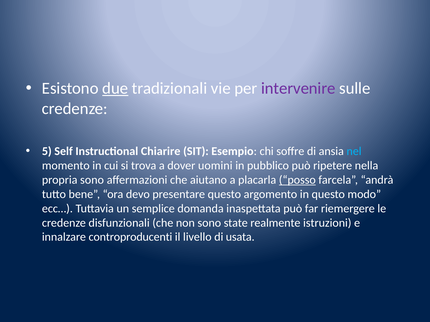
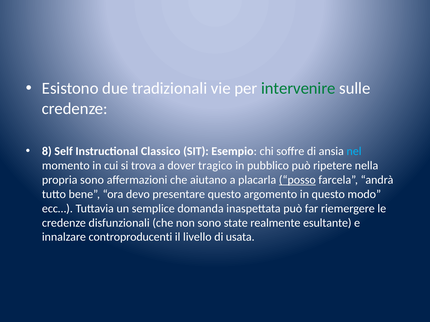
due underline: present -> none
intervenire colour: purple -> green
5: 5 -> 8
Chiarire: Chiarire -> Classico
uomini: uomini -> tragico
istruzioni: istruzioni -> esultante
